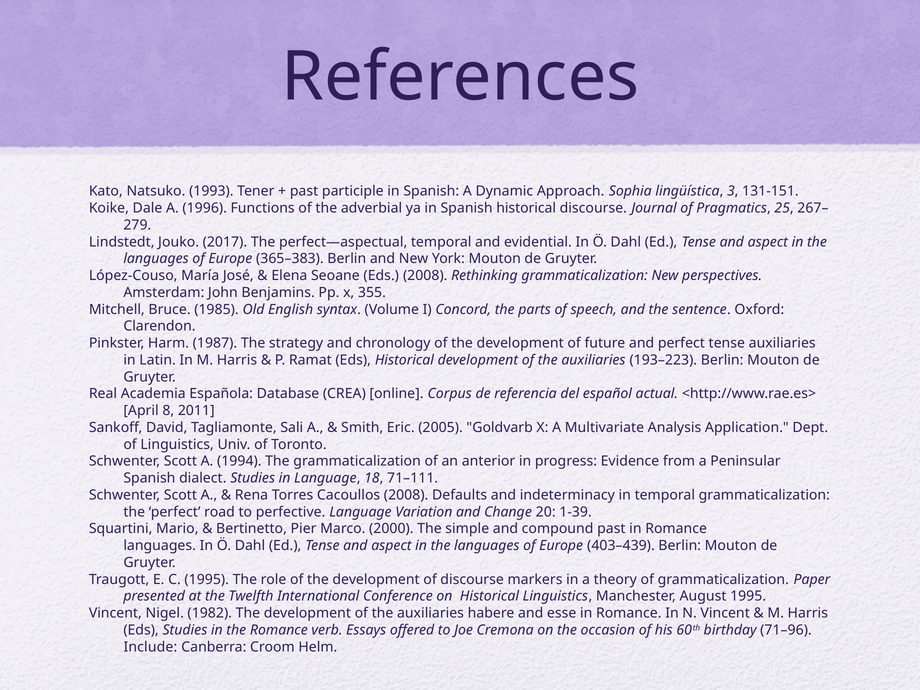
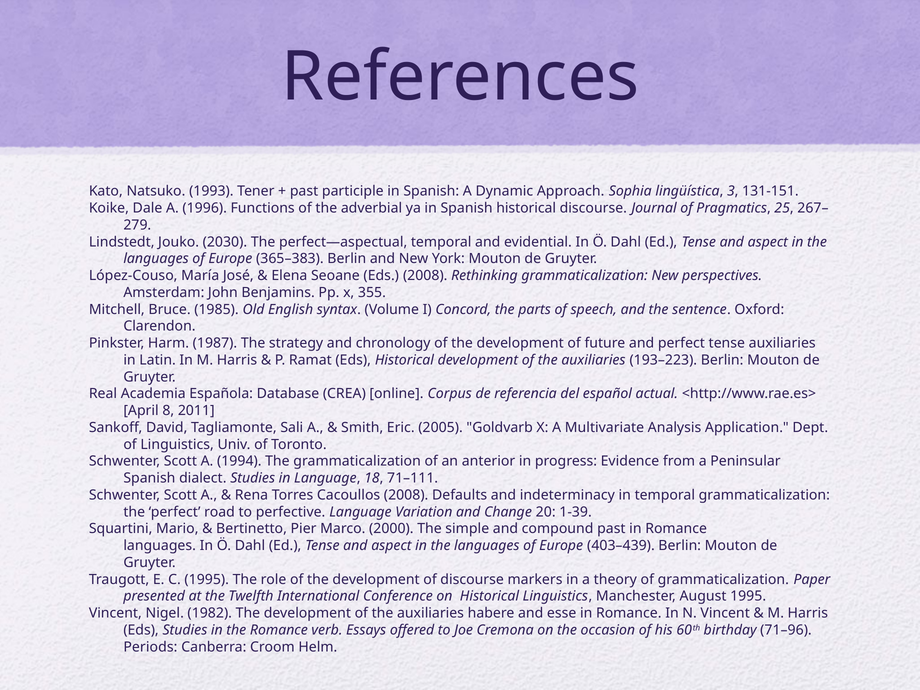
2017: 2017 -> 2030
Include: Include -> Periods
